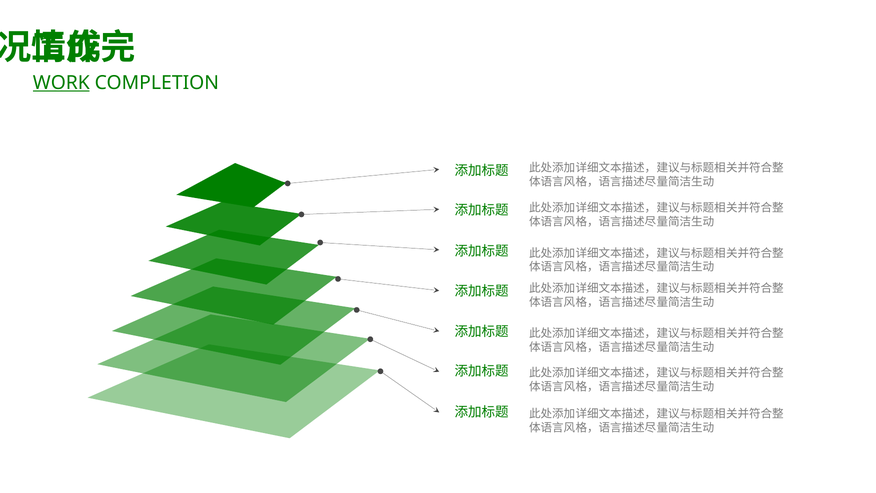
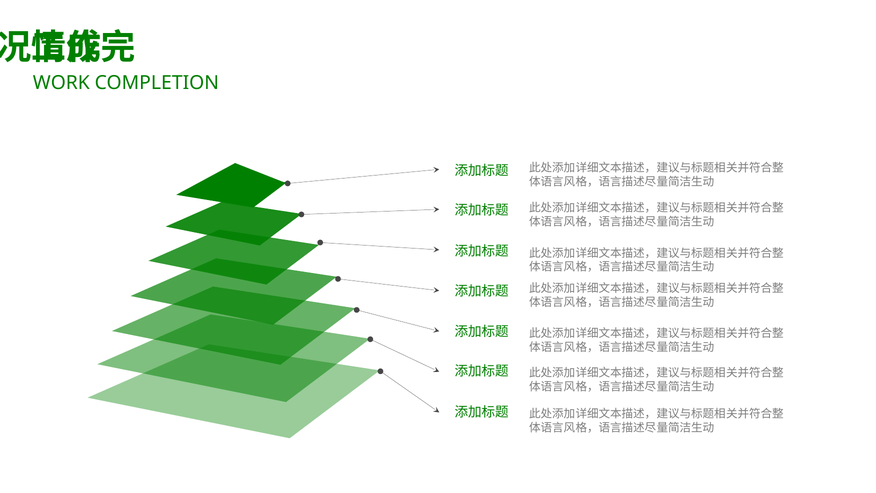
WORK underline: present -> none
